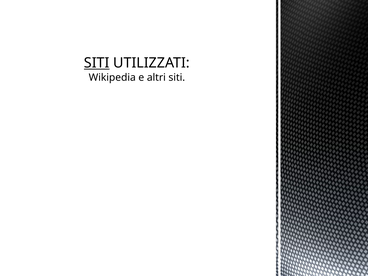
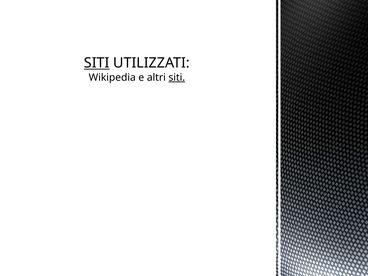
siti at (177, 77) underline: none -> present
